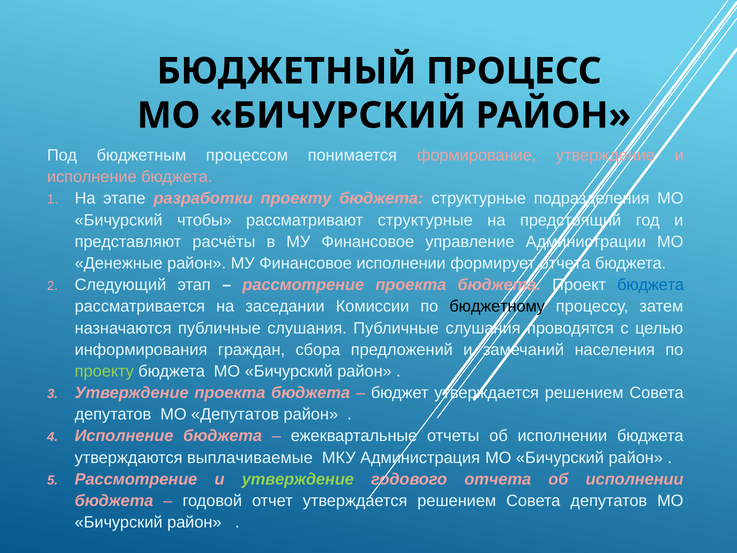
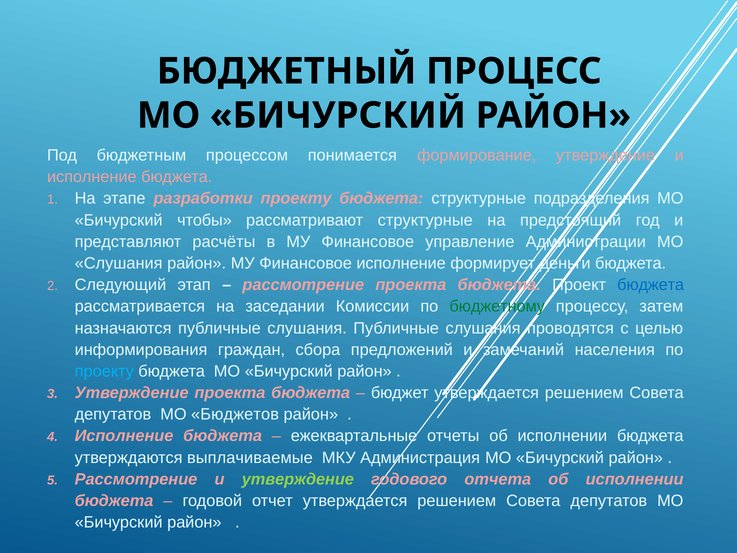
Денежные at (119, 263): Денежные -> Слушания
Финансовое исполнении: исполнении -> исполнение
формирует отчета: отчета -> деньги
бюджетному colour: black -> green
проекту at (104, 371) colour: light green -> light blue
МО Депутатов: Депутатов -> Бюджетов
